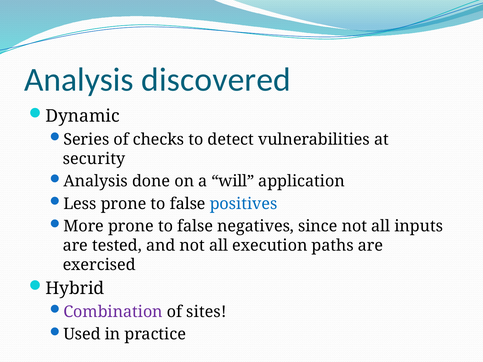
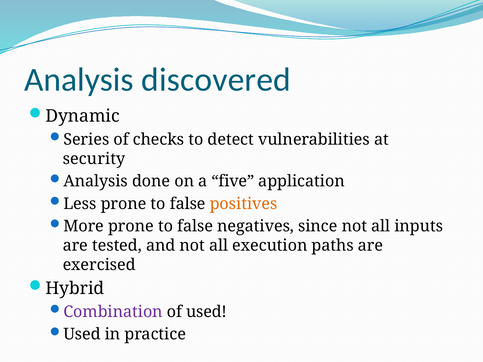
will: will -> five
positives colour: blue -> orange
of sites: sites -> used
